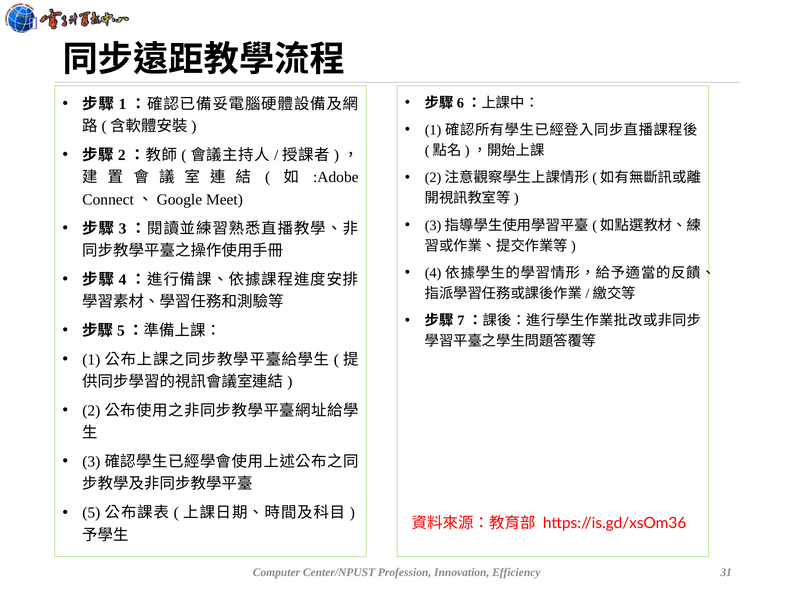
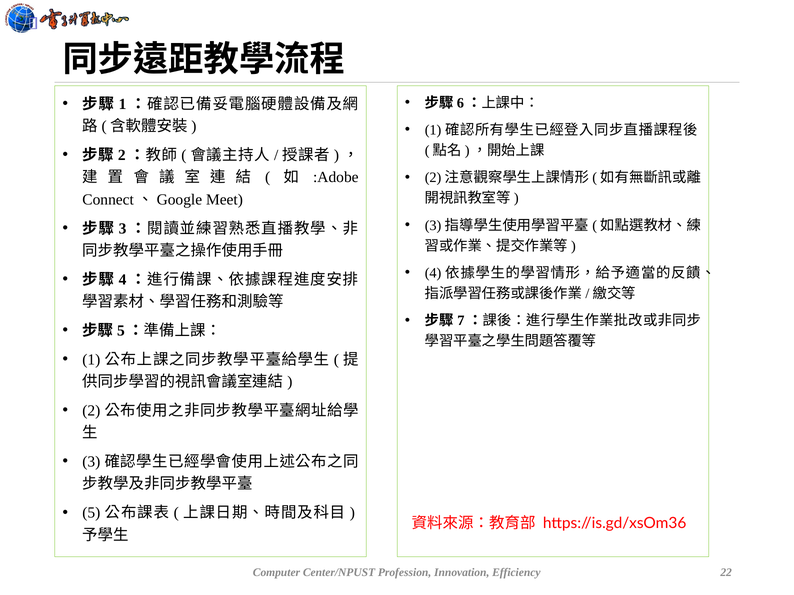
31: 31 -> 22
